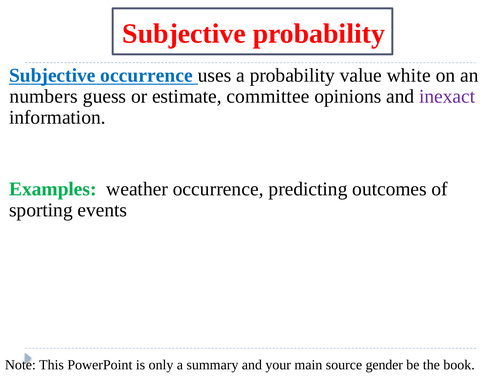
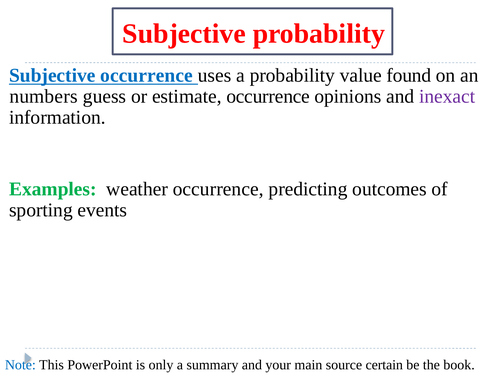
white: white -> found
estimate committee: committee -> occurrence
Note colour: black -> blue
gender: gender -> certain
